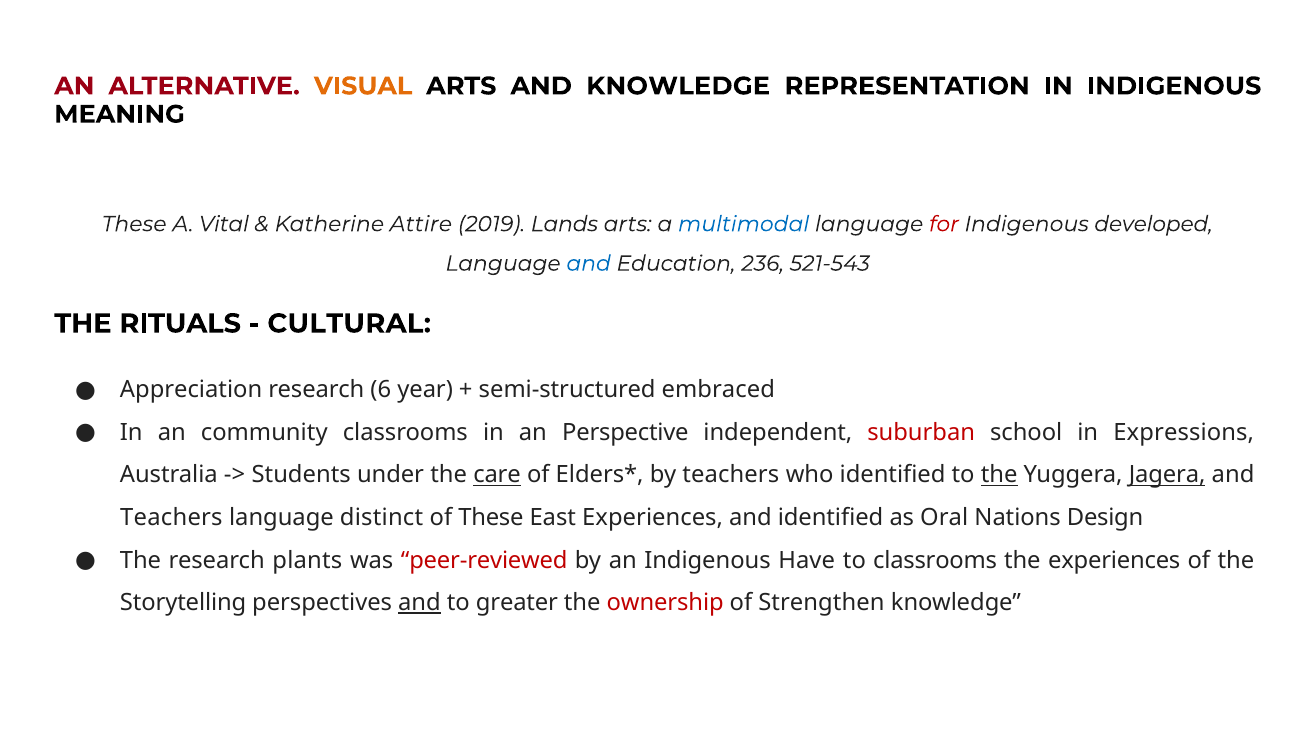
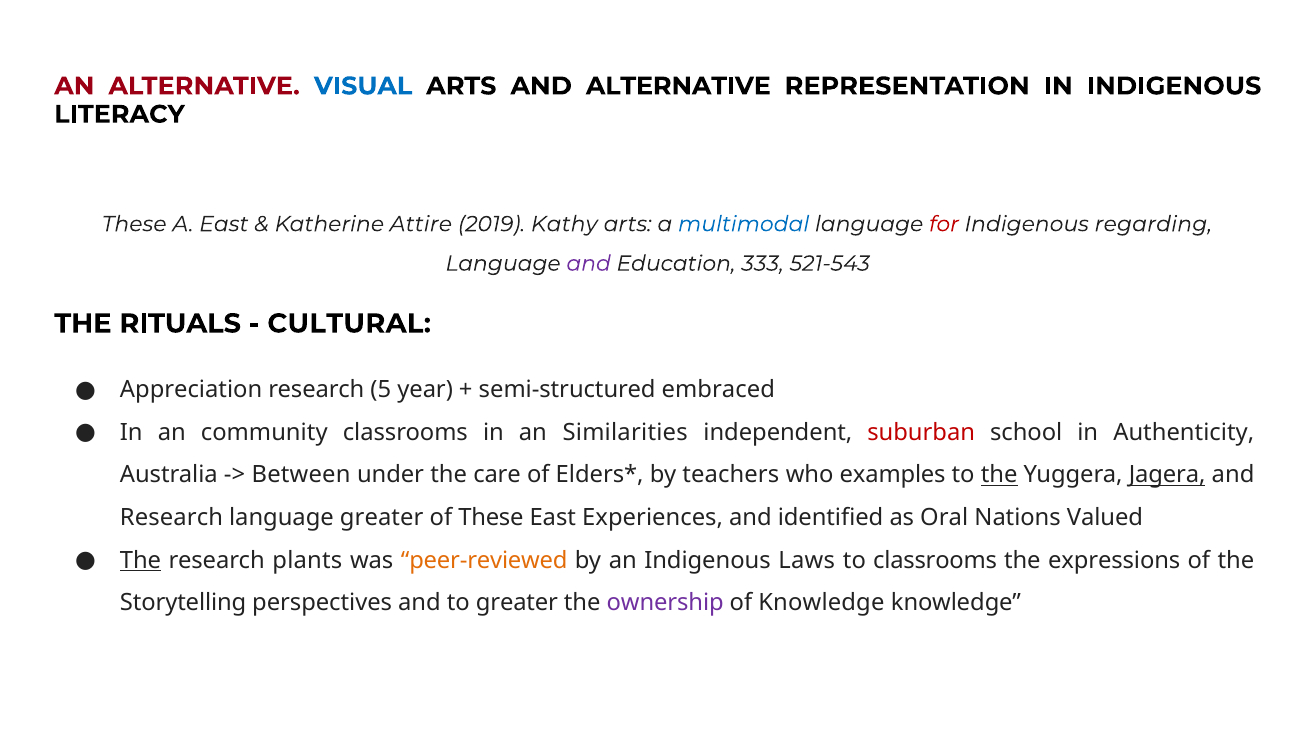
VISUAL colour: orange -> blue
AND KNOWLEDGE: KNOWLEDGE -> ALTERNATIVE
MEANING: MEANING -> LITERACY
A Vital: Vital -> East
Lands: Lands -> Kathy
developed: developed -> regarding
and at (589, 264) colour: blue -> purple
236: 236 -> 333
6: 6 -> 5
Perspective: Perspective -> Similarities
Expressions: Expressions -> Authenticity
Students: Students -> Between
care underline: present -> none
who identified: identified -> examples
Teachers at (171, 518): Teachers -> Research
language distinct: distinct -> greater
Design: Design -> Valued
The at (141, 560) underline: none -> present
peer-reviewed colour: red -> orange
Have: Have -> Laws
the experiences: experiences -> expressions
and at (419, 603) underline: present -> none
ownership colour: red -> purple
of Strengthen: Strengthen -> Knowledge
